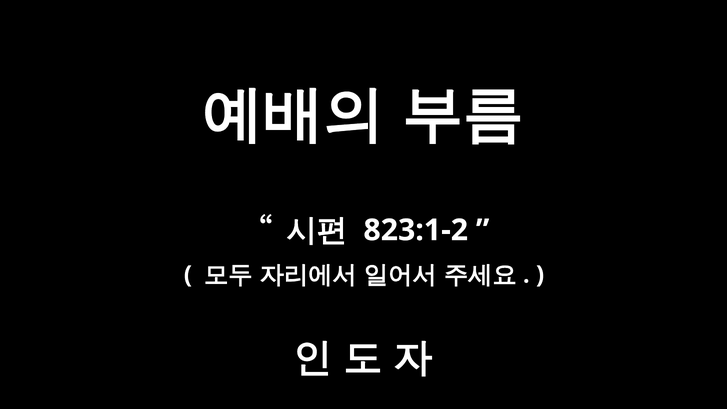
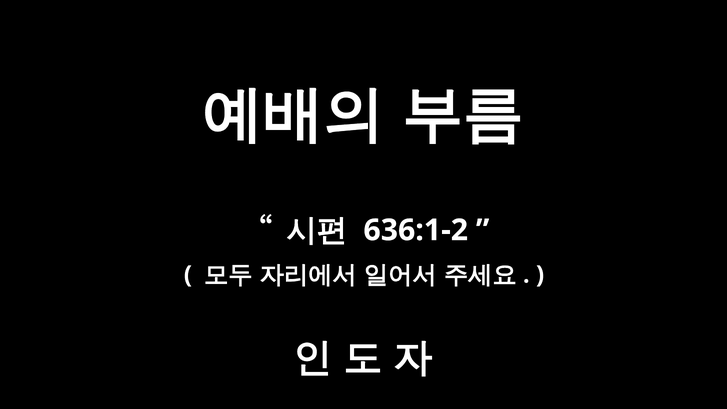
823:1-2: 823:1-2 -> 636:1-2
